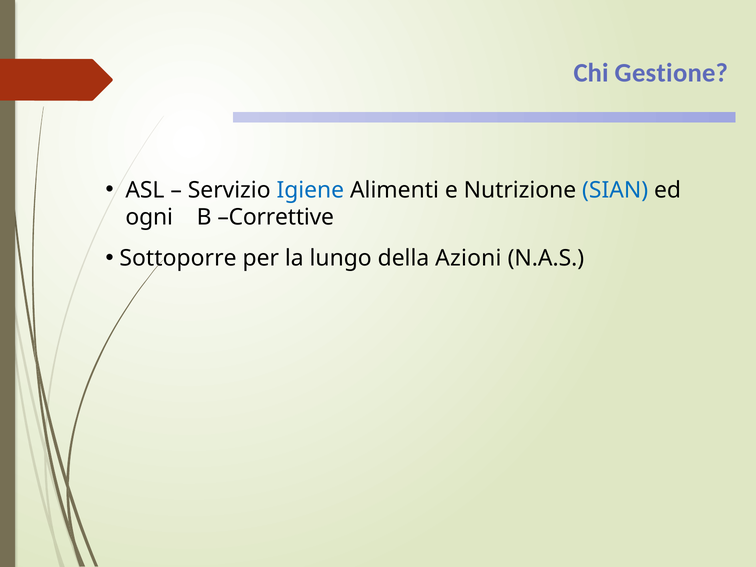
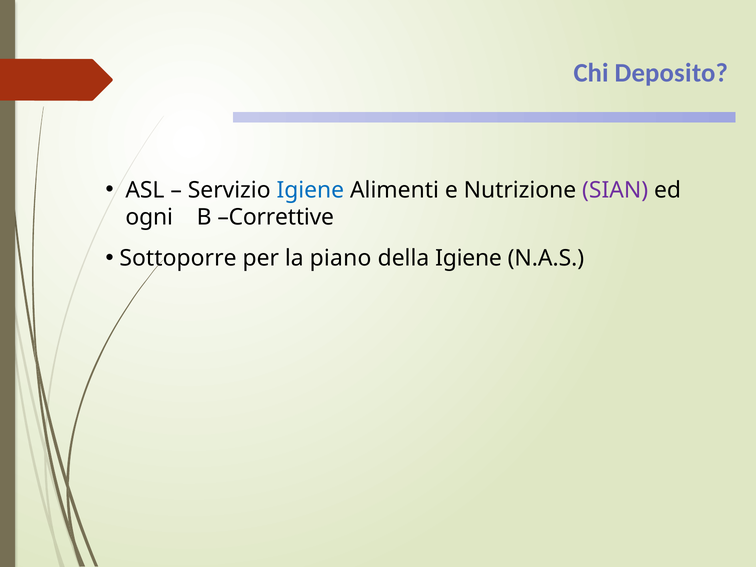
Gestione: Gestione -> Deposito
SIAN colour: blue -> purple
lungo: lungo -> piano
della Azioni: Azioni -> Igiene
